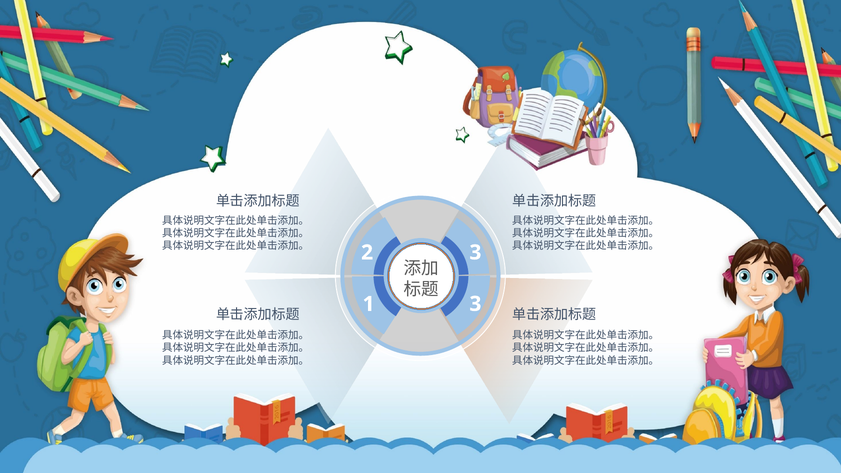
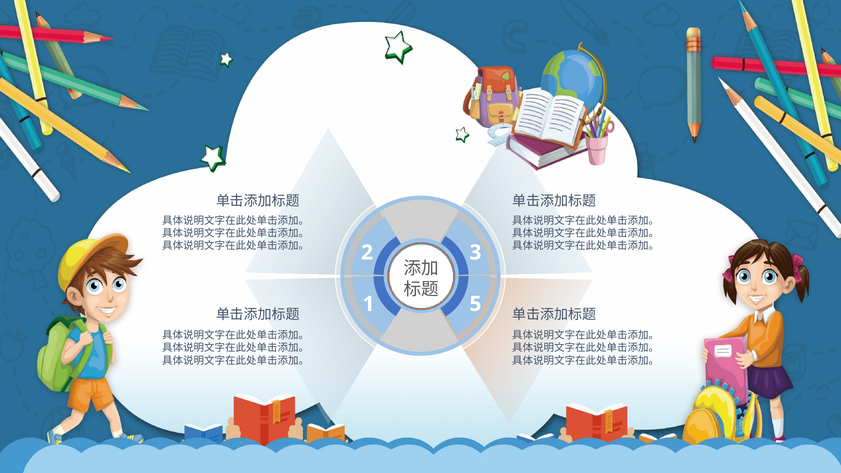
1 3: 3 -> 5
